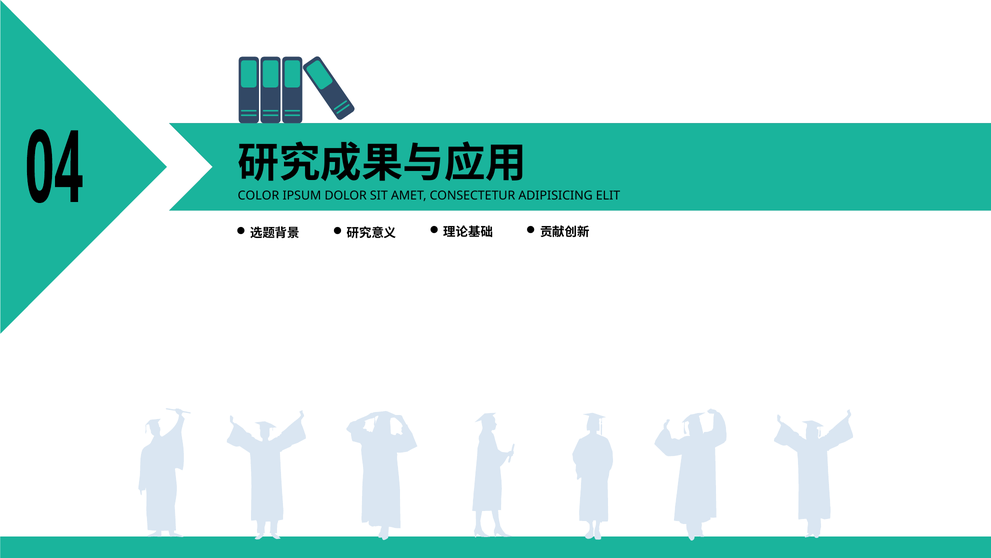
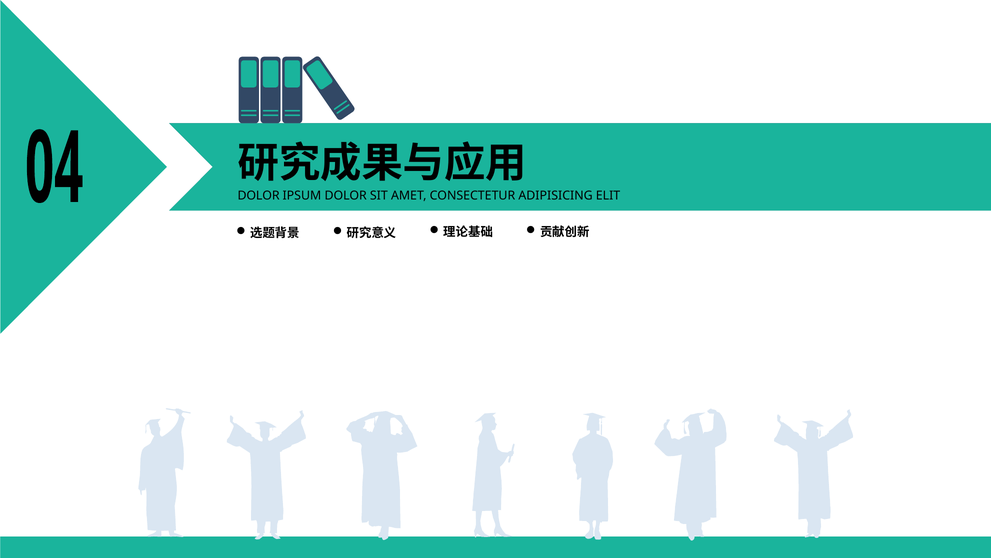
COLOR at (258, 196): COLOR -> DOLOR
